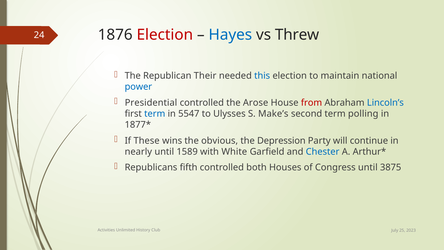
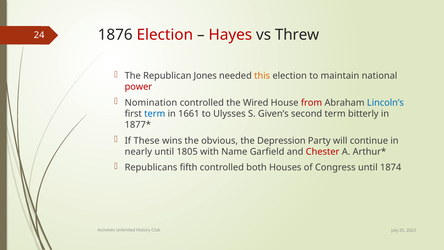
Hayes colour: blue -> red
Their: Their -> Jones
this colour: blue -> orange
power colour: blue -> red
Presidential: Presidential -> Nomination
Arose: Arose -> Wired
5547: 5547 -> 1661
Make’s: Make’s -> Given’s
polling: polling -> bitterly
1589: 1589 -> 1805
White: White -> Name
Chester colour: blue -> red
3875: 3875 -> 1874
